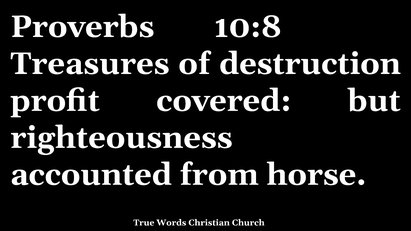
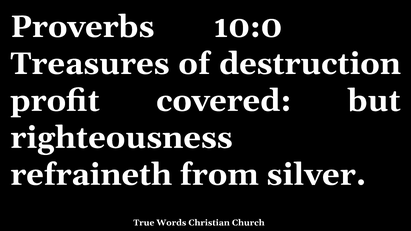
10:8: 10:8 -> 10:0
accounted: accounted -> refraineth
horse: horse -> silver
